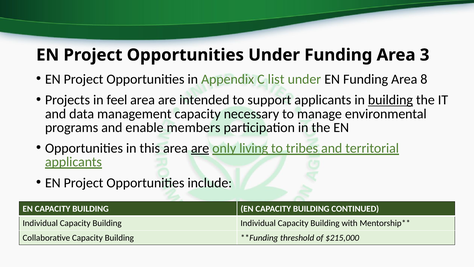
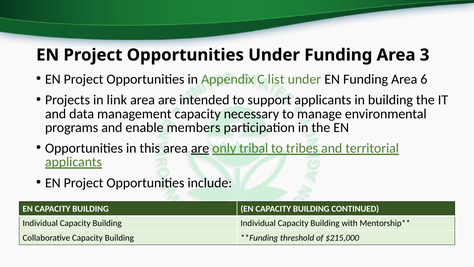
8: 8 -> 6
feel: feel -> link
building at (390, 100) underline: present -> none
living: living -> tribal
